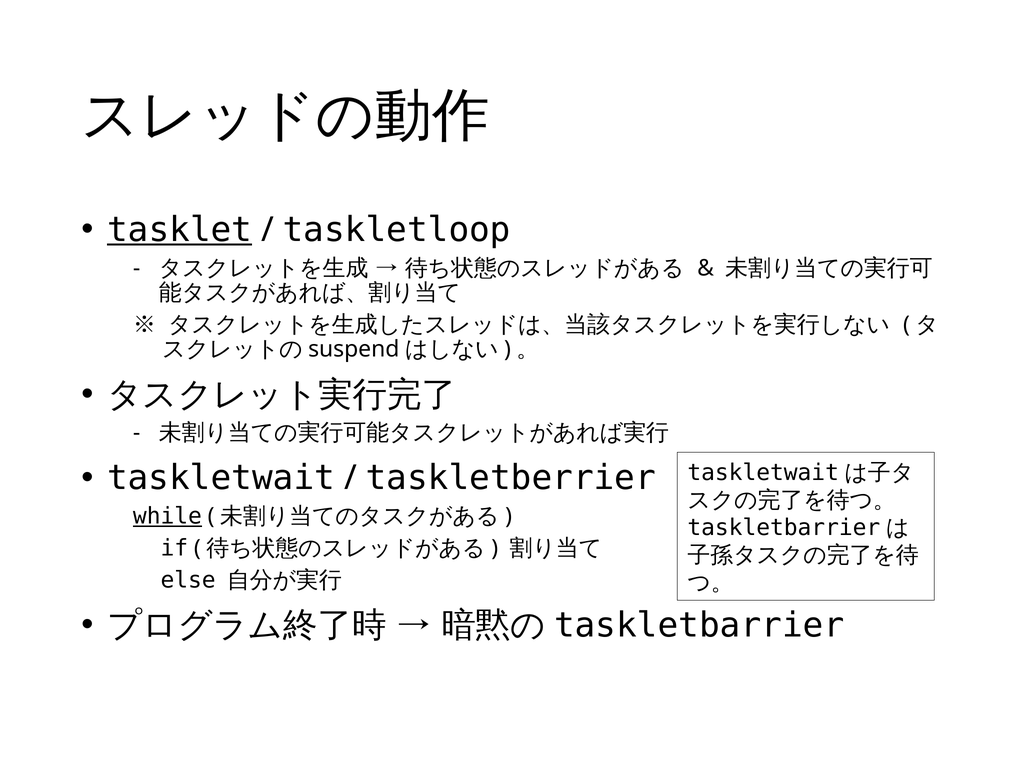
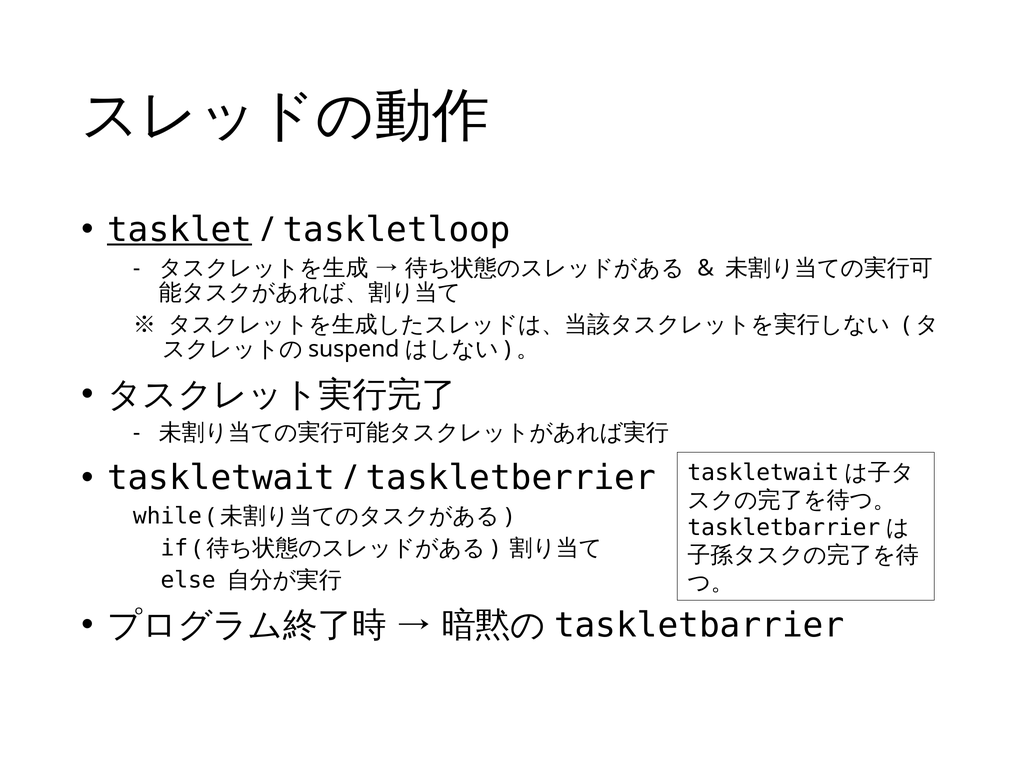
while underline: present -> none
